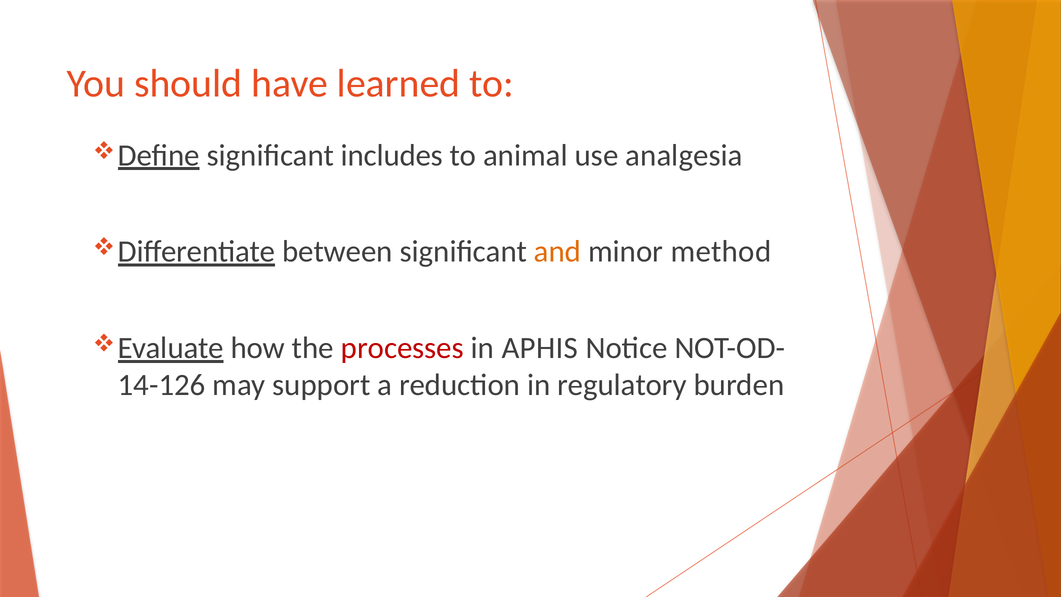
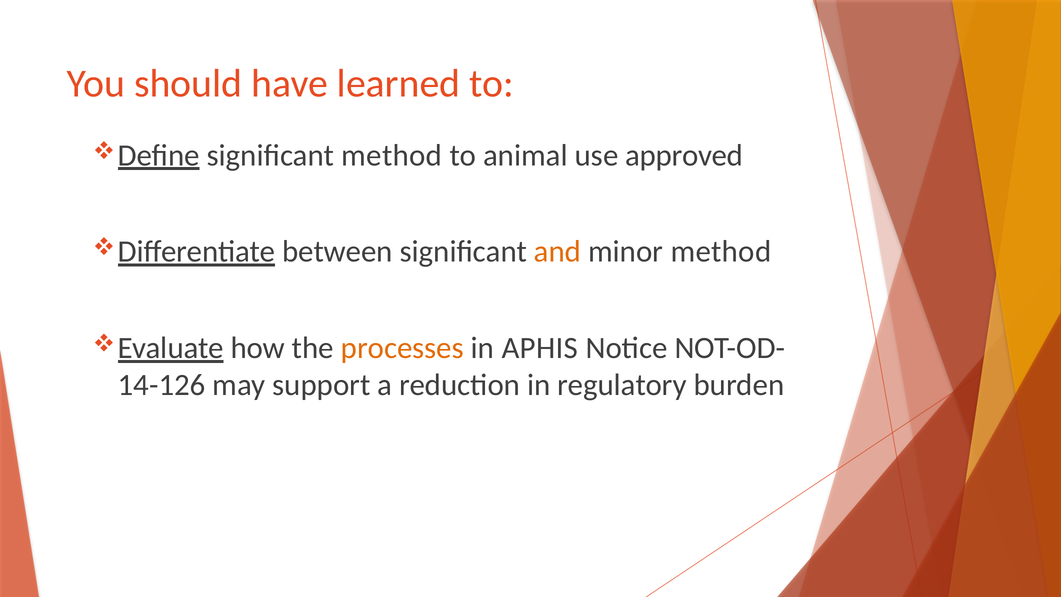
significant includes: includes -> method
analgesia: analgesia -> approved
processes colour: red -> orange
